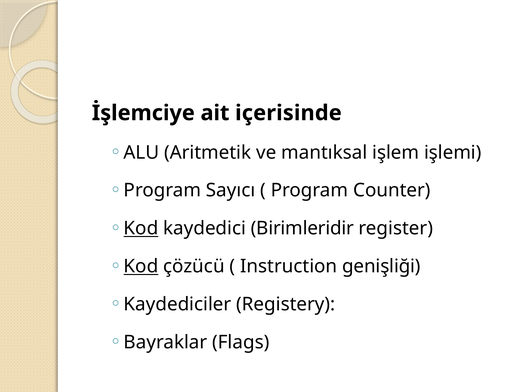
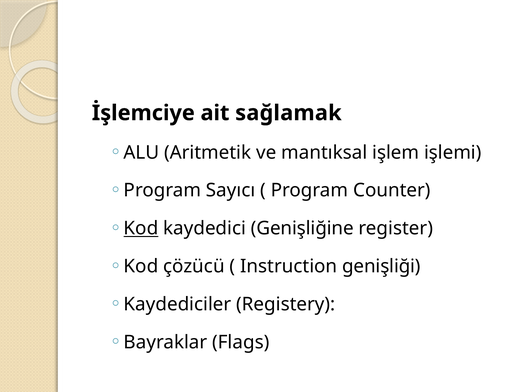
içerisinde: içerisinde -> sağlamak
Birimleridir: Birimleridir -> Genişliğine
Kod at (141, 266) underline: present -> none
